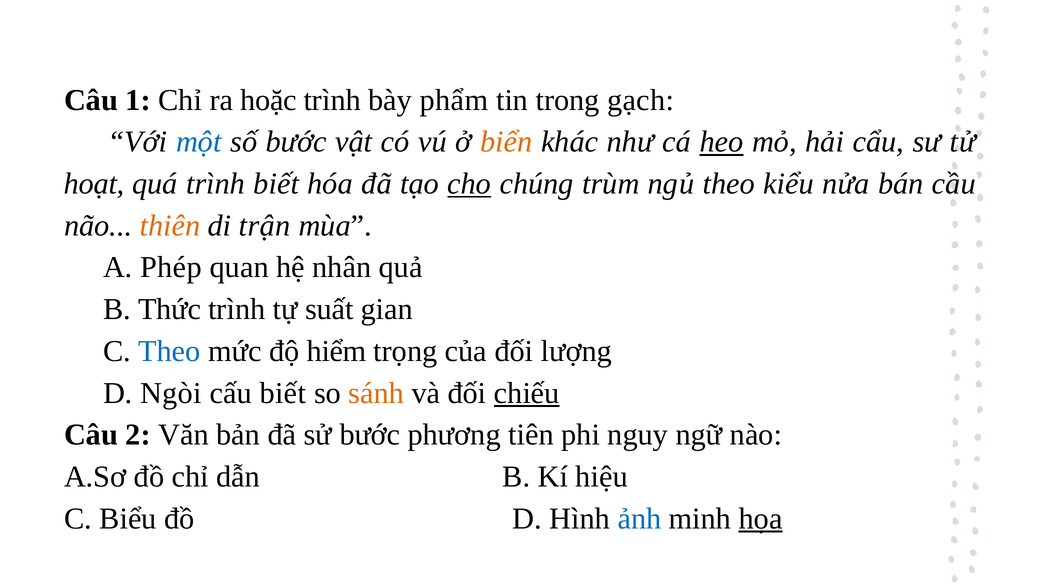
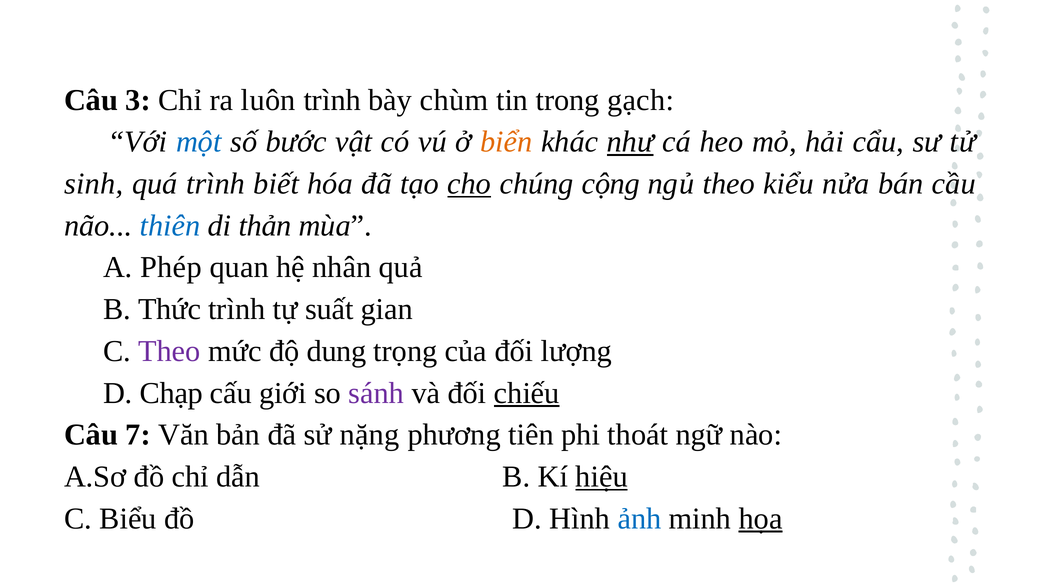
1: 1 -> 3
hoặc: hoặc -> luôn
phẩm: phẩm -> chùm
như underline: none -> present
heo underline: present -> none
hoạt: hoạt -> sinh
trùm: trùm -> cộng
thiên colour: orange -> blue
trận: trận -> thản
Theo at (169, 352) colour: blue -> purple
hiểm: hiểm -> dung
Ngòi: Ngòi -> Chạp
cấu biết: biết -> giới
sánh colour: orange -> purple
2: 2 -> 7
sử bước: bước -> nặng
nguy: nguy -> thoát
hiệu underline: none -> present
